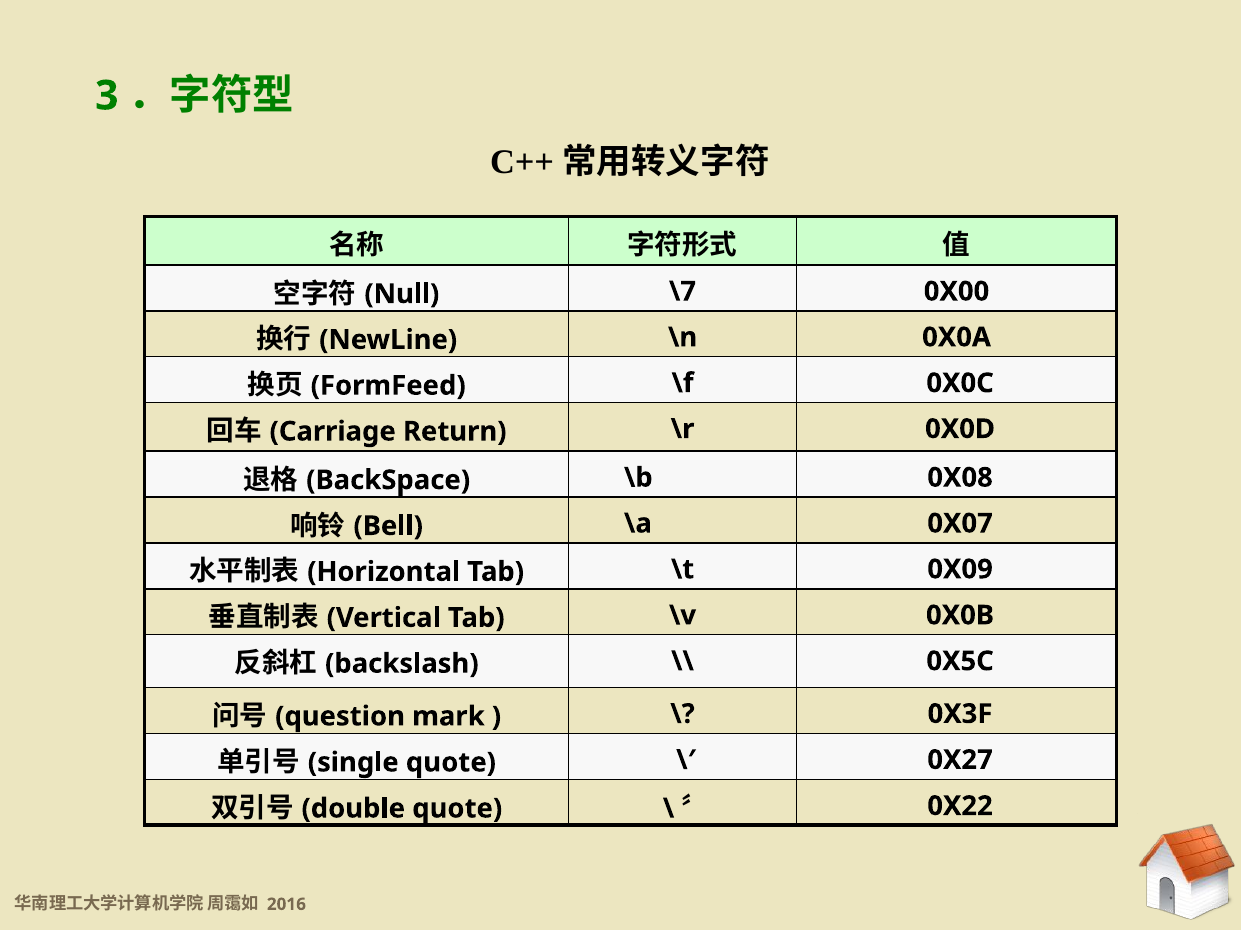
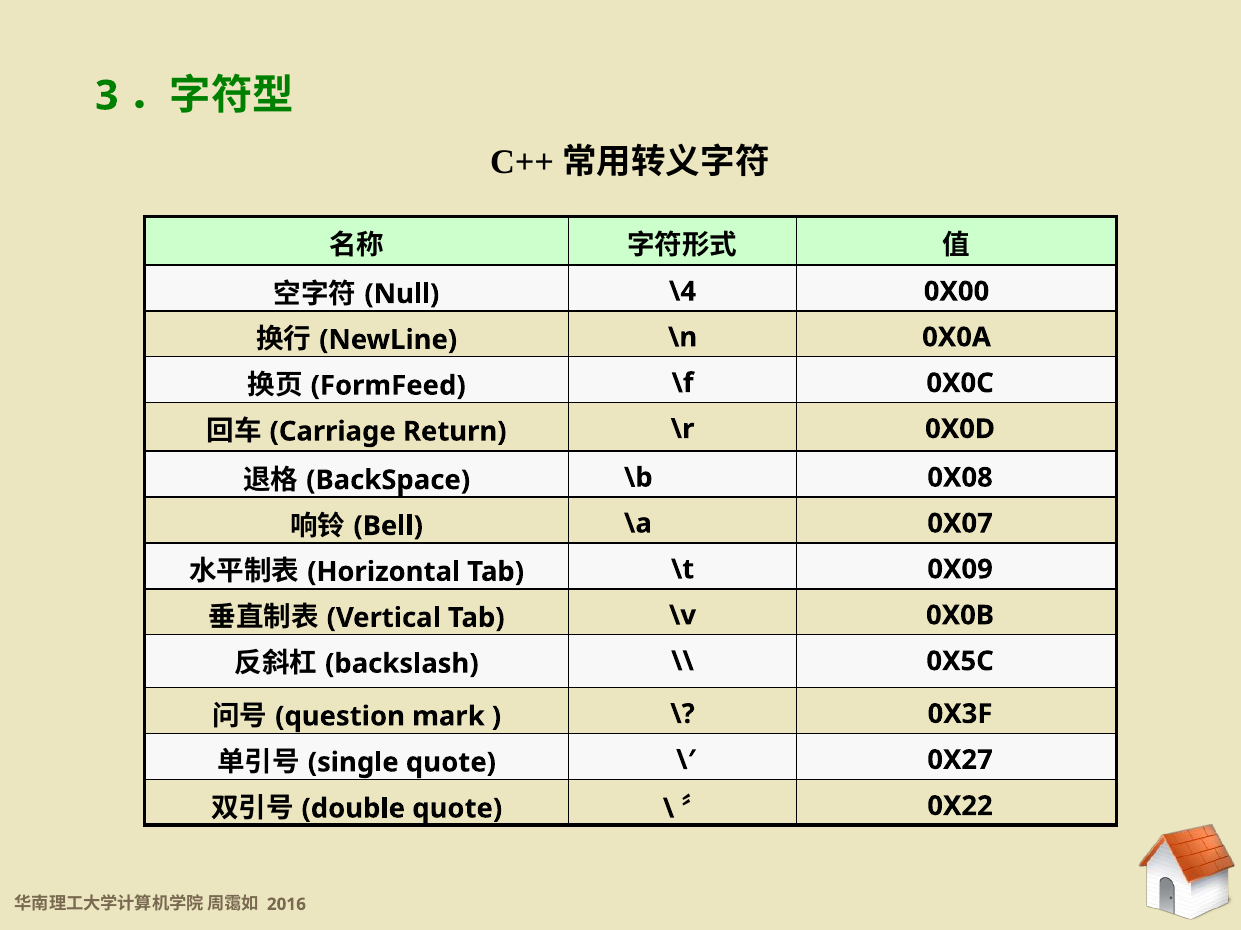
\7: \7 -> \4
